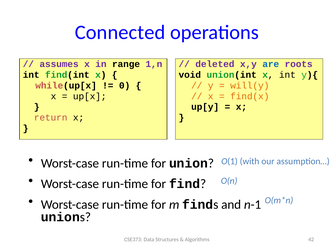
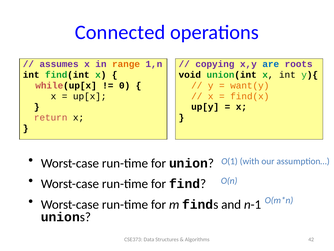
range colour: black -> orange
deleted: deleted -> copying
will(y: will(y -> want(y
